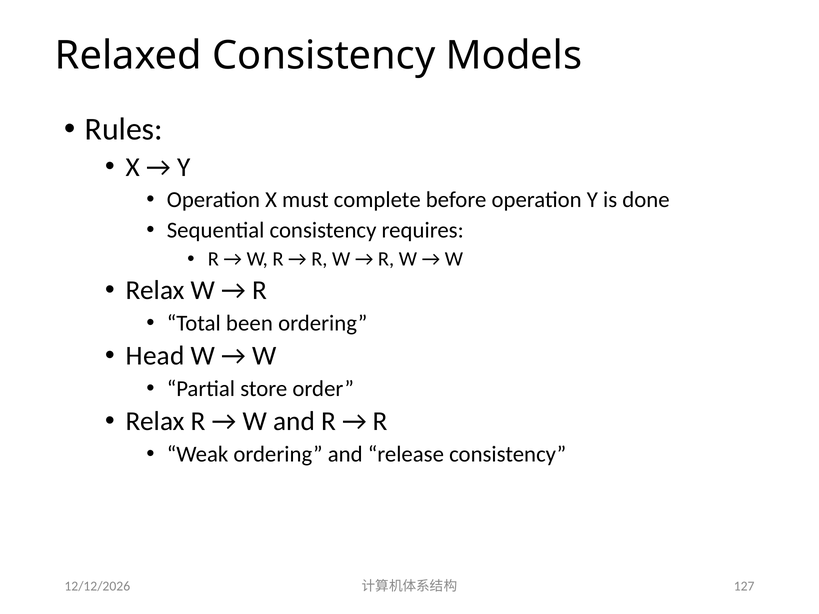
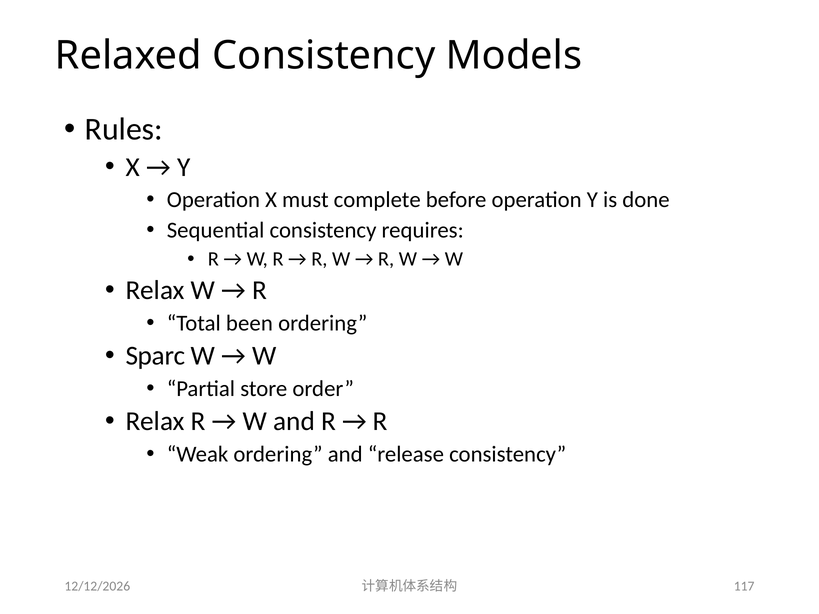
Head: Head -> Sparc
127: 127 -> 117
